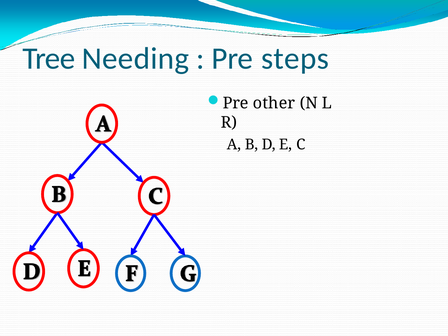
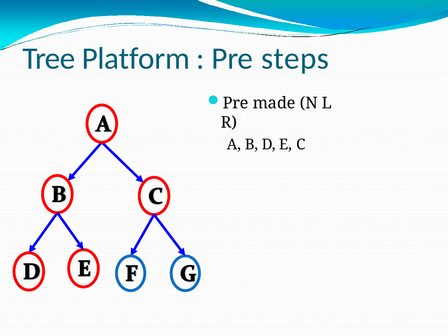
Needing: Needing -> Platform
other: other -> made
